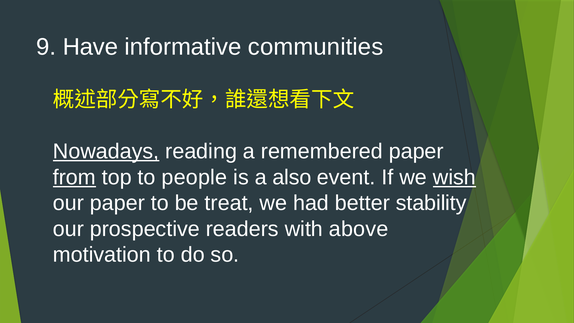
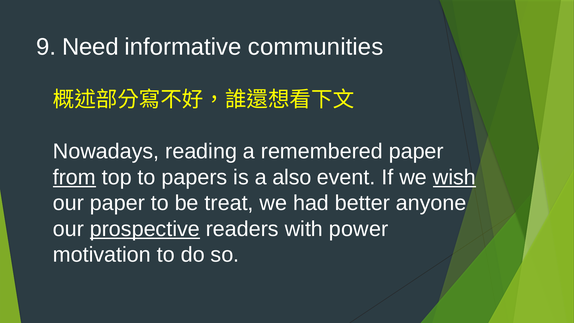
Have: Have -> Need
Nowadays underline: present -> none
people: people -> papers
stability: stability -> anyone
prospective underline: none -> present
above: above -> power
